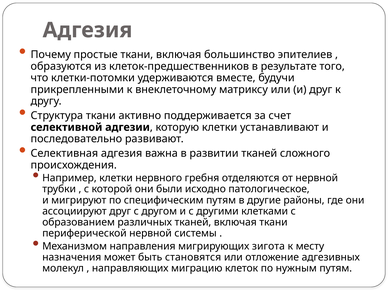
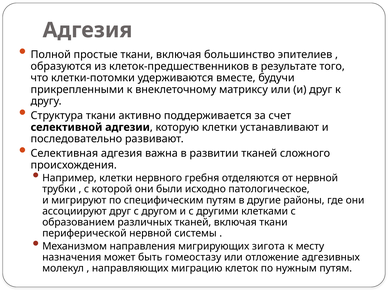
Почему: Почему -> Полной
становятся: становятся -> гомеостазу
